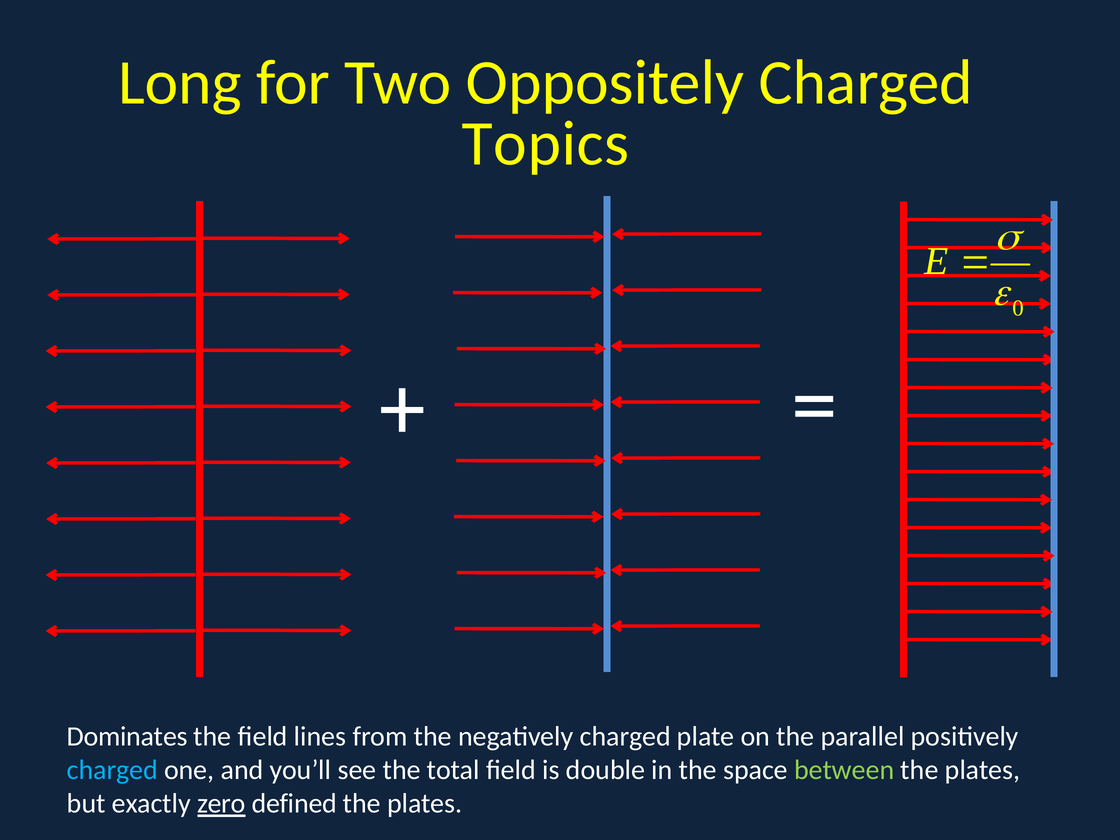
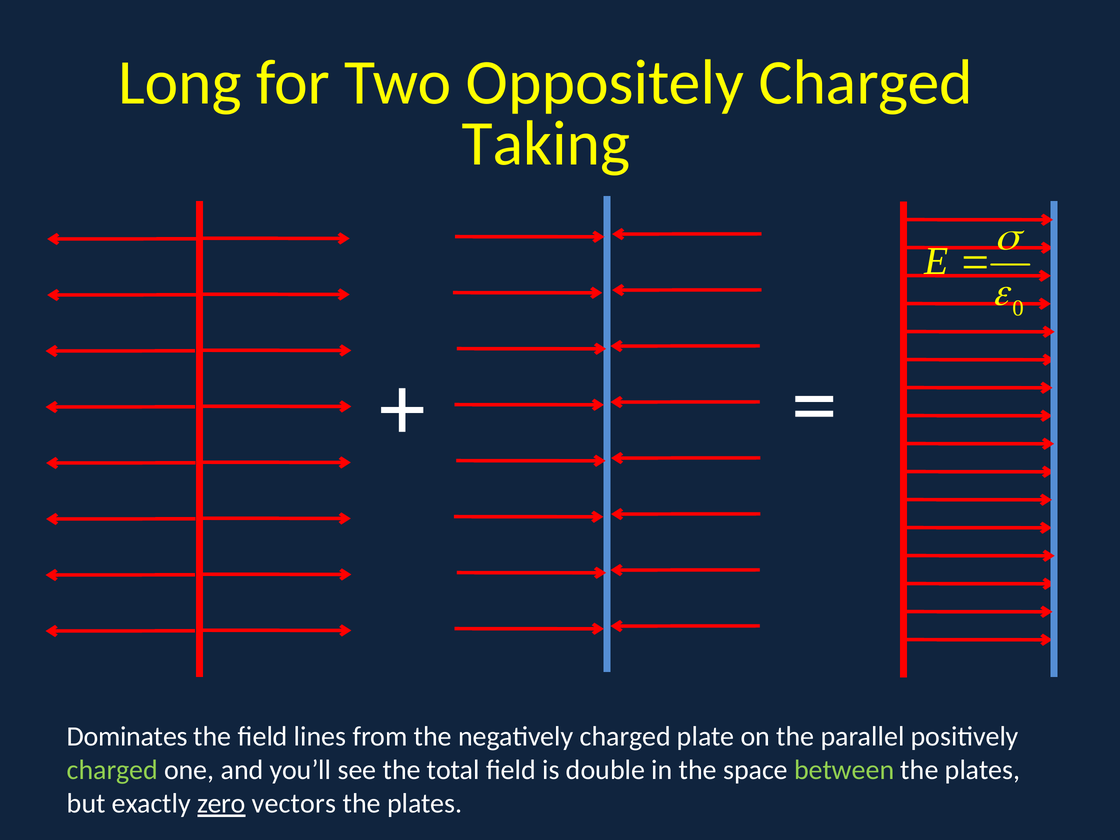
Topics: Topics -> Taking
charged at (112, 770) colour: light blue -> light green
defined: defined -> vectors
